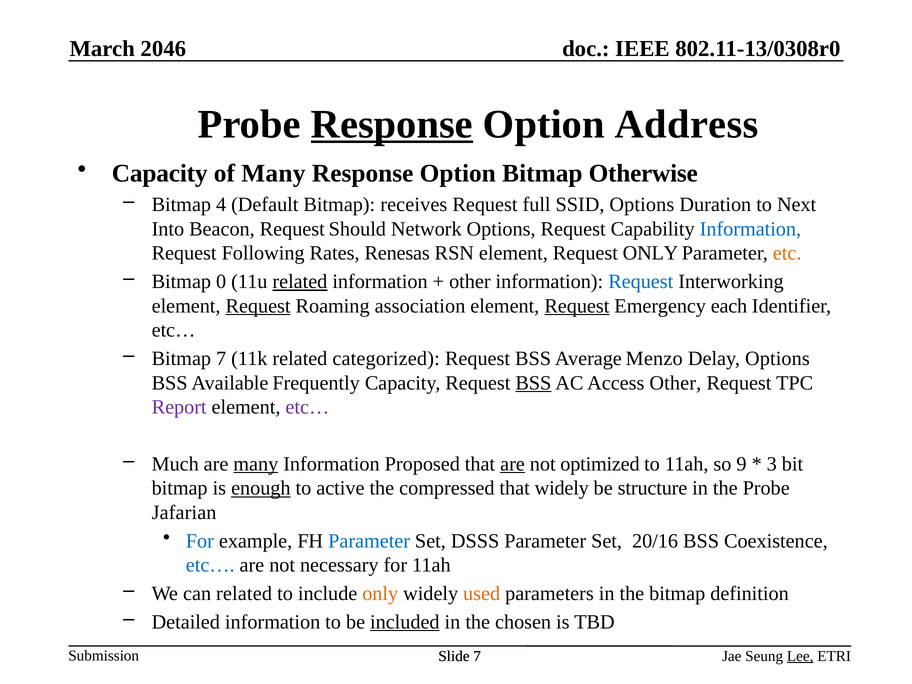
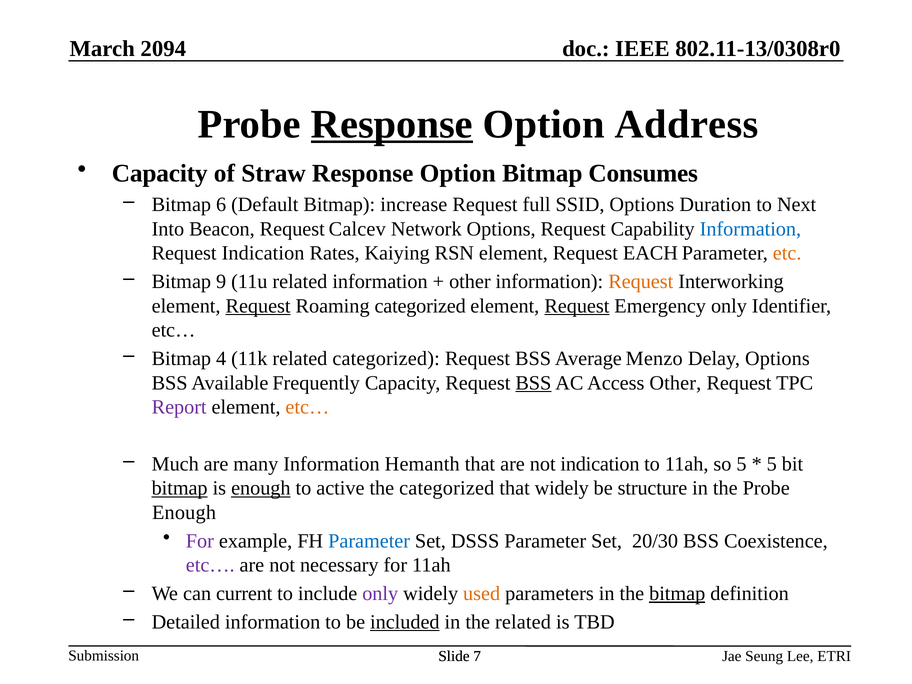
2046: 2046 -> 2094
of Many: Many -> Straw
Otherwise: Otherwise -> Consumes
4: 4 -> 6
receives: receives -> increase
Should: Should -> Calcev
Request Following: Following -> Indication
Renesas: Renesas -> Kaiying
Request ONLY: ONLY -> EACH
0: 0 -> 9
related at (300, 282) underline: present -> none
Request at (641, 282) colour: blue -> orange
Roaming association: association -> categorized
Emergency each: each -> only
Bitmap 7: 7 -> 4
etc… at (307, 407) colour: purple -> orange
many at (256, 464) underline: present -> none
Proposed: Proposed -> Hemanth
are at (513, 464) underline: present -> none
not optimized: optimized -> indication
so 9: 9 -> 5
3 at (772, 464): 3 -> 5
bitmap at (180, 488) underline: none -> present
the compressed: compressed -> categorized
Jafarian at (184, 513): Jafarian -> Enough
For at (200, 541) colour: blue -> purple
20/16: 20/16 -> 20/30
etc… at (210, 565) colour: blue -> purple
can related: related -> current
only at (380, 594) colour: orange -> purple
bitmap at (677, 594) underline: none -> present
the chosen: chosen -> related
Lee underline: present -> none
